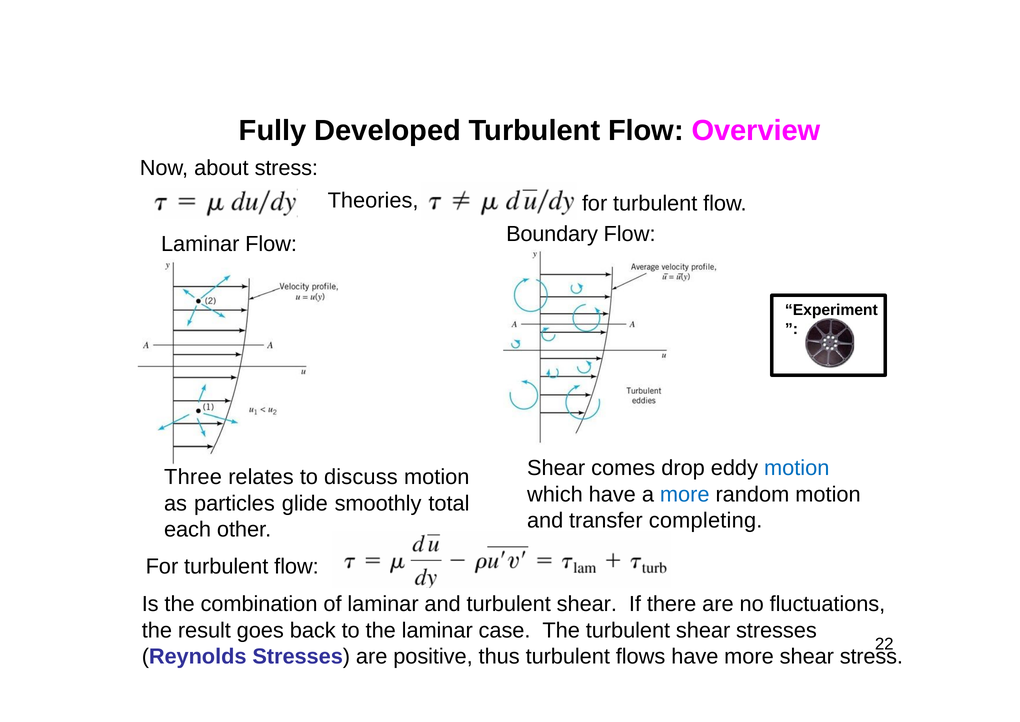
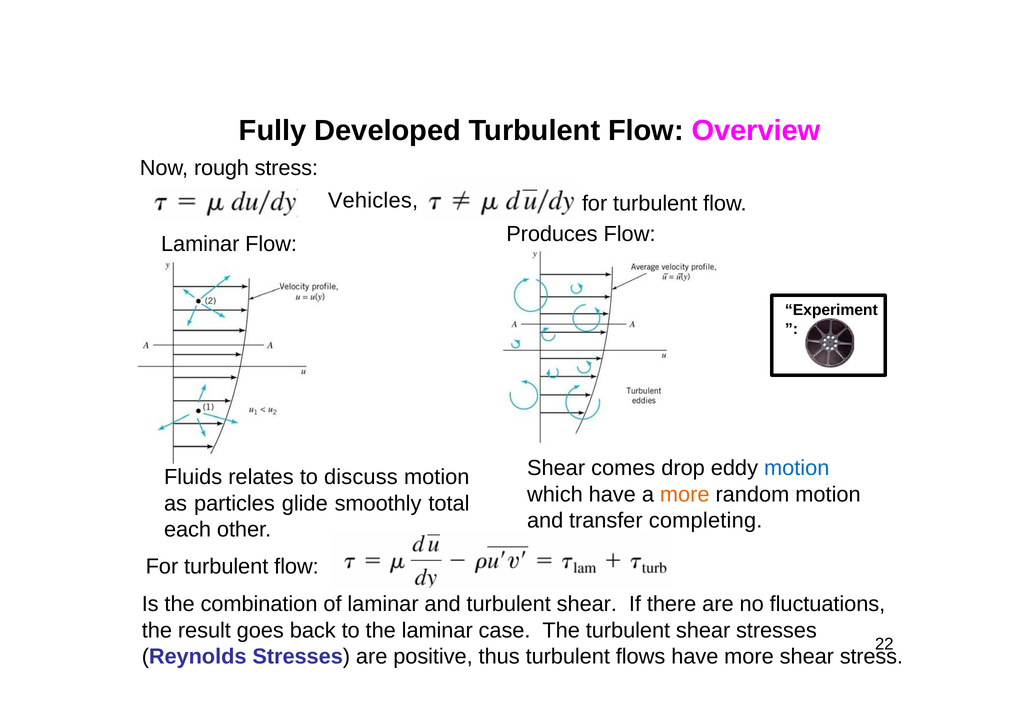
about: about -> rough
Theories: Theories -> Vehicles
Boundary: Boundary -> Produces
Three: Three -> Fluids
more at (685, 494) colour: blue -> orange
